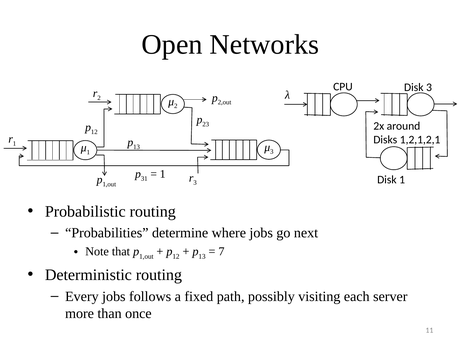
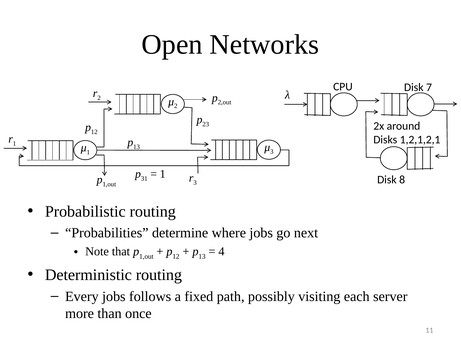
Disk 3: 3 -> 7
Disk 1: 1 -> 8
7: 7 -> 4
